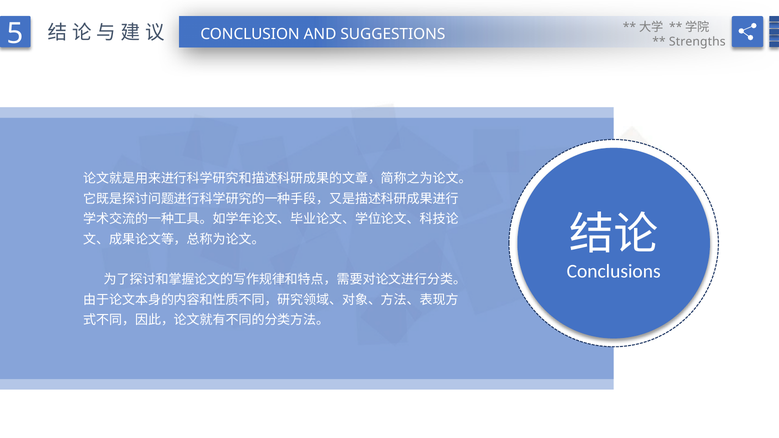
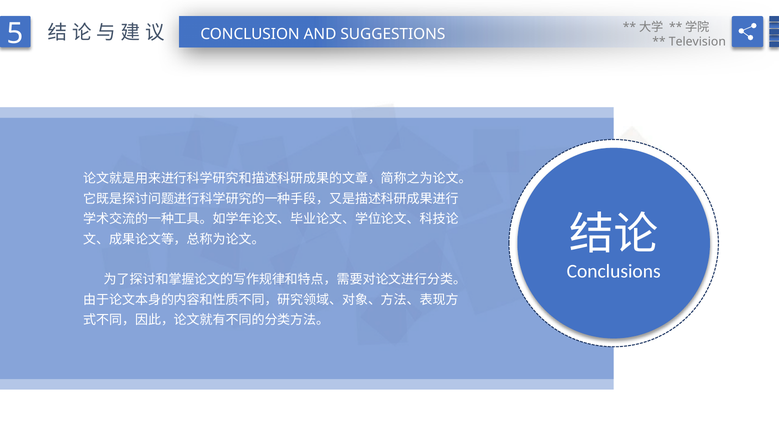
Strengths: Strengths -> Television
